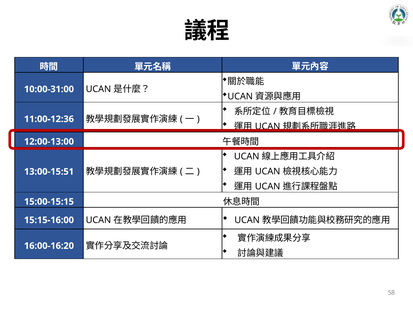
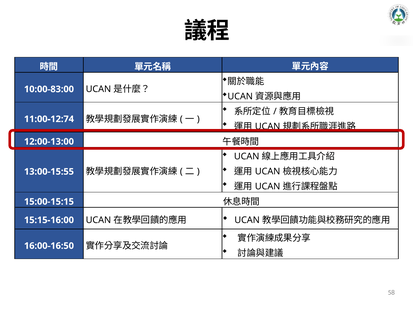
10:00-31:00: 10:00-31:00 -> 10:00-83:00
11:00-12:36: 11:00-12:36 -> 11:00-12:74
13:00-15:51: 13:00-15:51 -> 13:00-15:55
16:00-16:20: 16:00-16:20 -> 16:00-16:50
